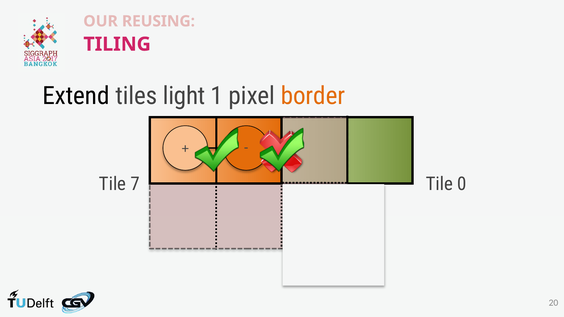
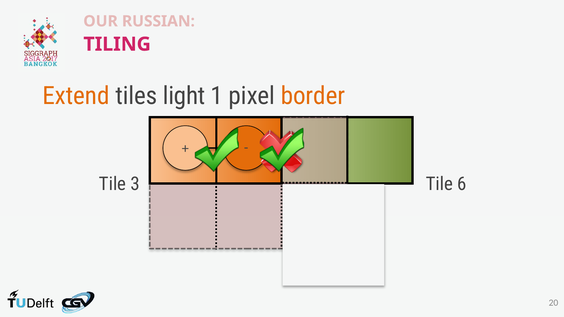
REUSING: REUSING -> RUSSIAN
Extend colour: black -> orange
7: 7 -> 3
0: 0 -> 6
